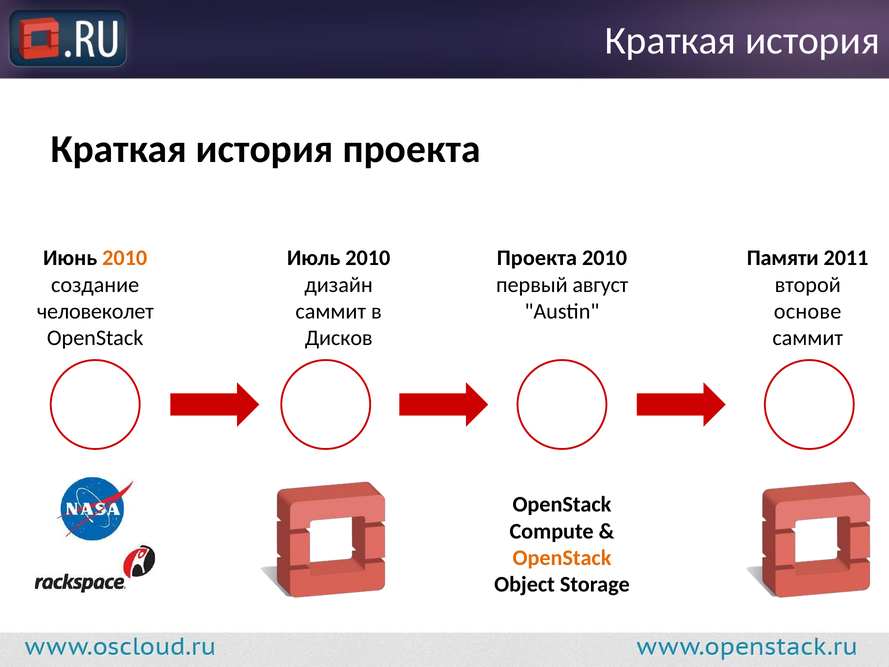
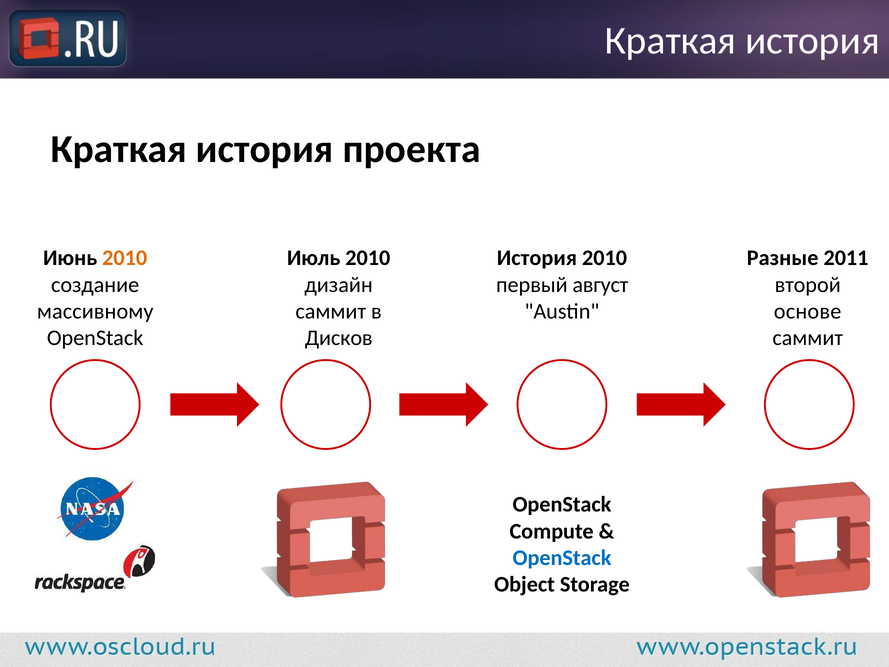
Проекта at (537, 258): Проекта -> История
Памяти: Памяти -> Разные
человеколет: человеколет -> массивному
OpenStack at (562, 558) colour: orange -> blue
